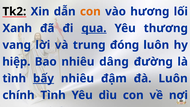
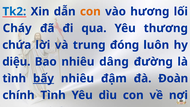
Tk2 colour: black -> blue
Xanh: Xanh -> Cháy
qua underline: present -> none
vang: vang -> chứa
hiệp: hiệp -> diệu
đà Luôn: Luôn -> Đoàn
